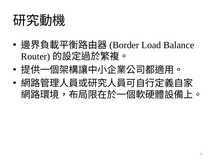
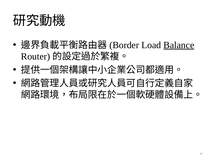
Balance underline: none -> present
